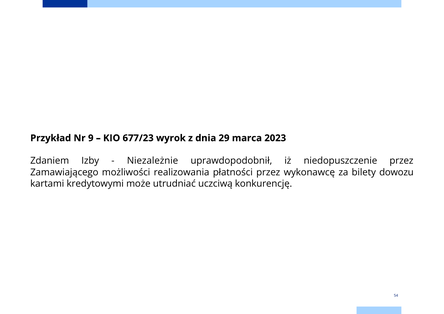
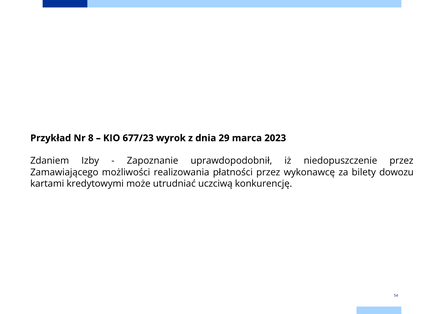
9: 9 -> 8
Niezależnie: Niezależnie -> Zapoznanie
